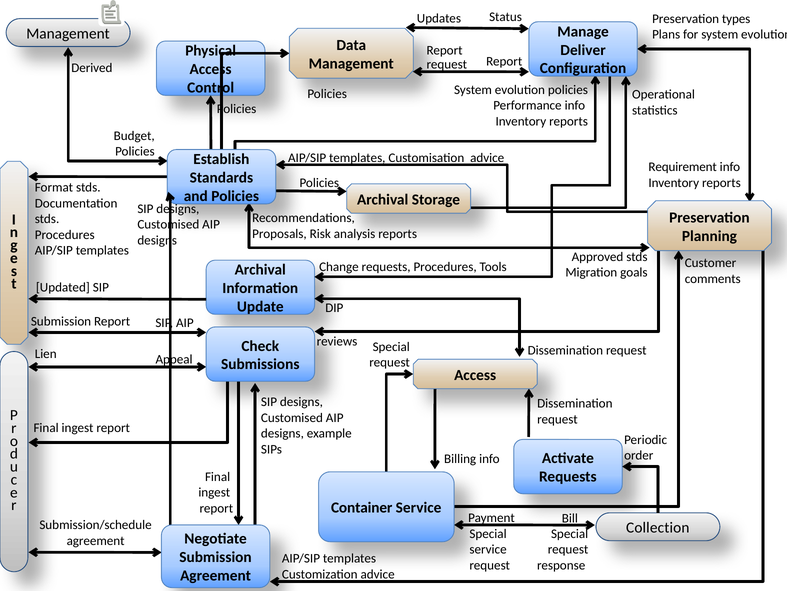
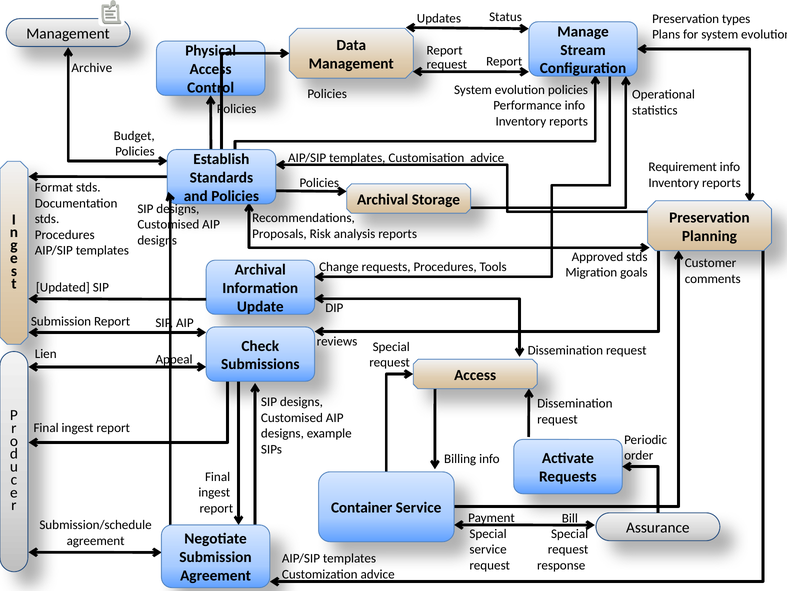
Deliver: Deliver -> Stream
Derived: Derived -> Archive
Collection: Collection -> Assurance
